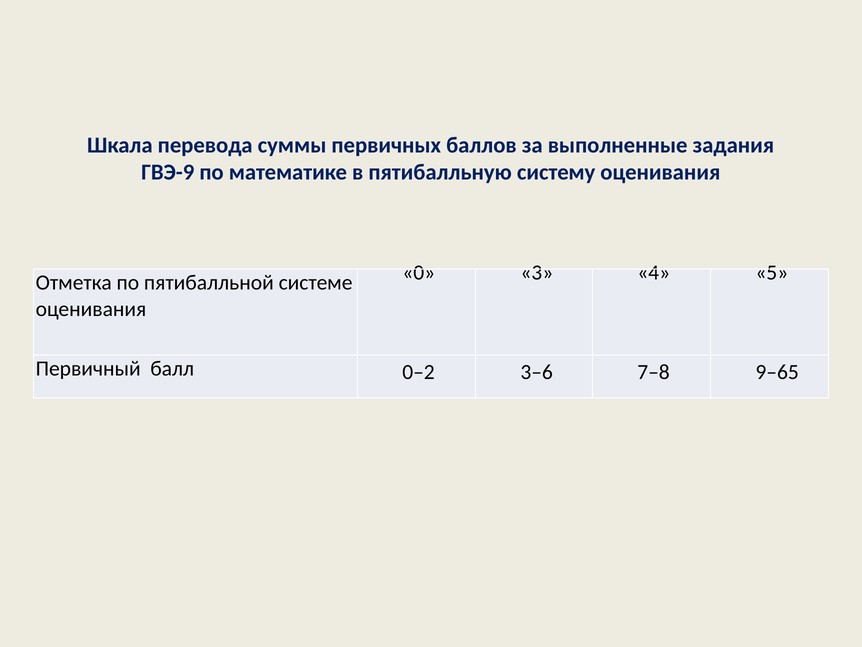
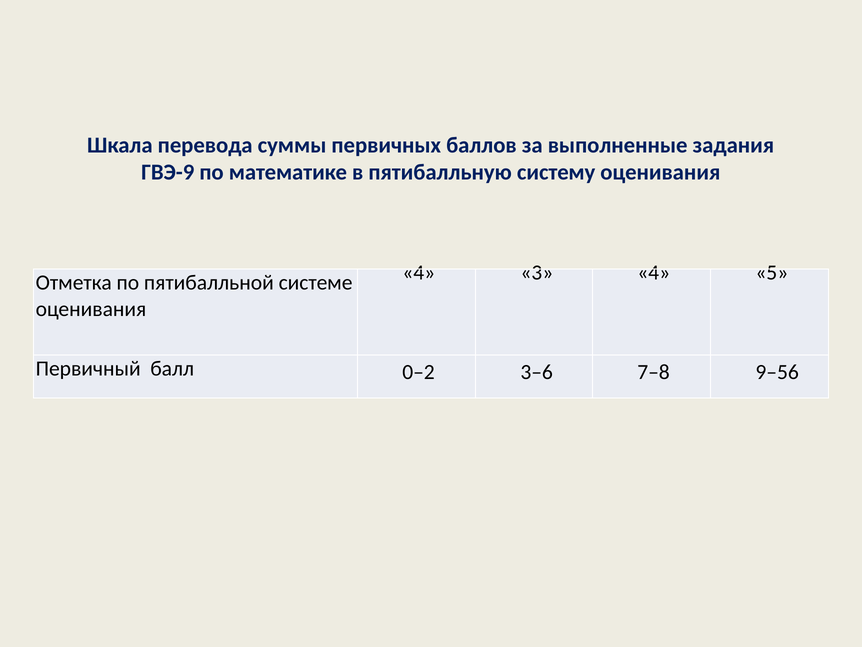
0 at (419, 272): 0 -> 4
9–65: 9–65 -> 9–56
